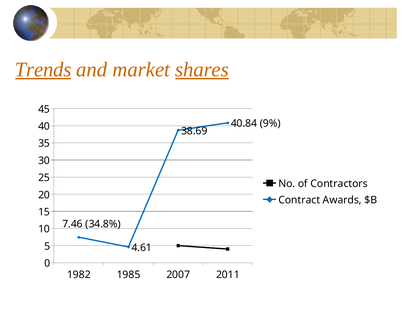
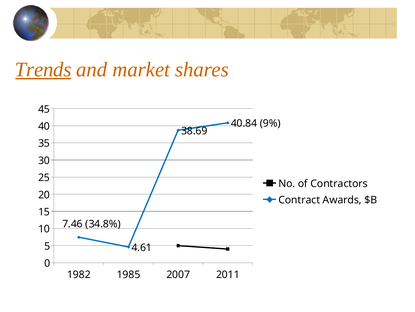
shares underline: present -> none
